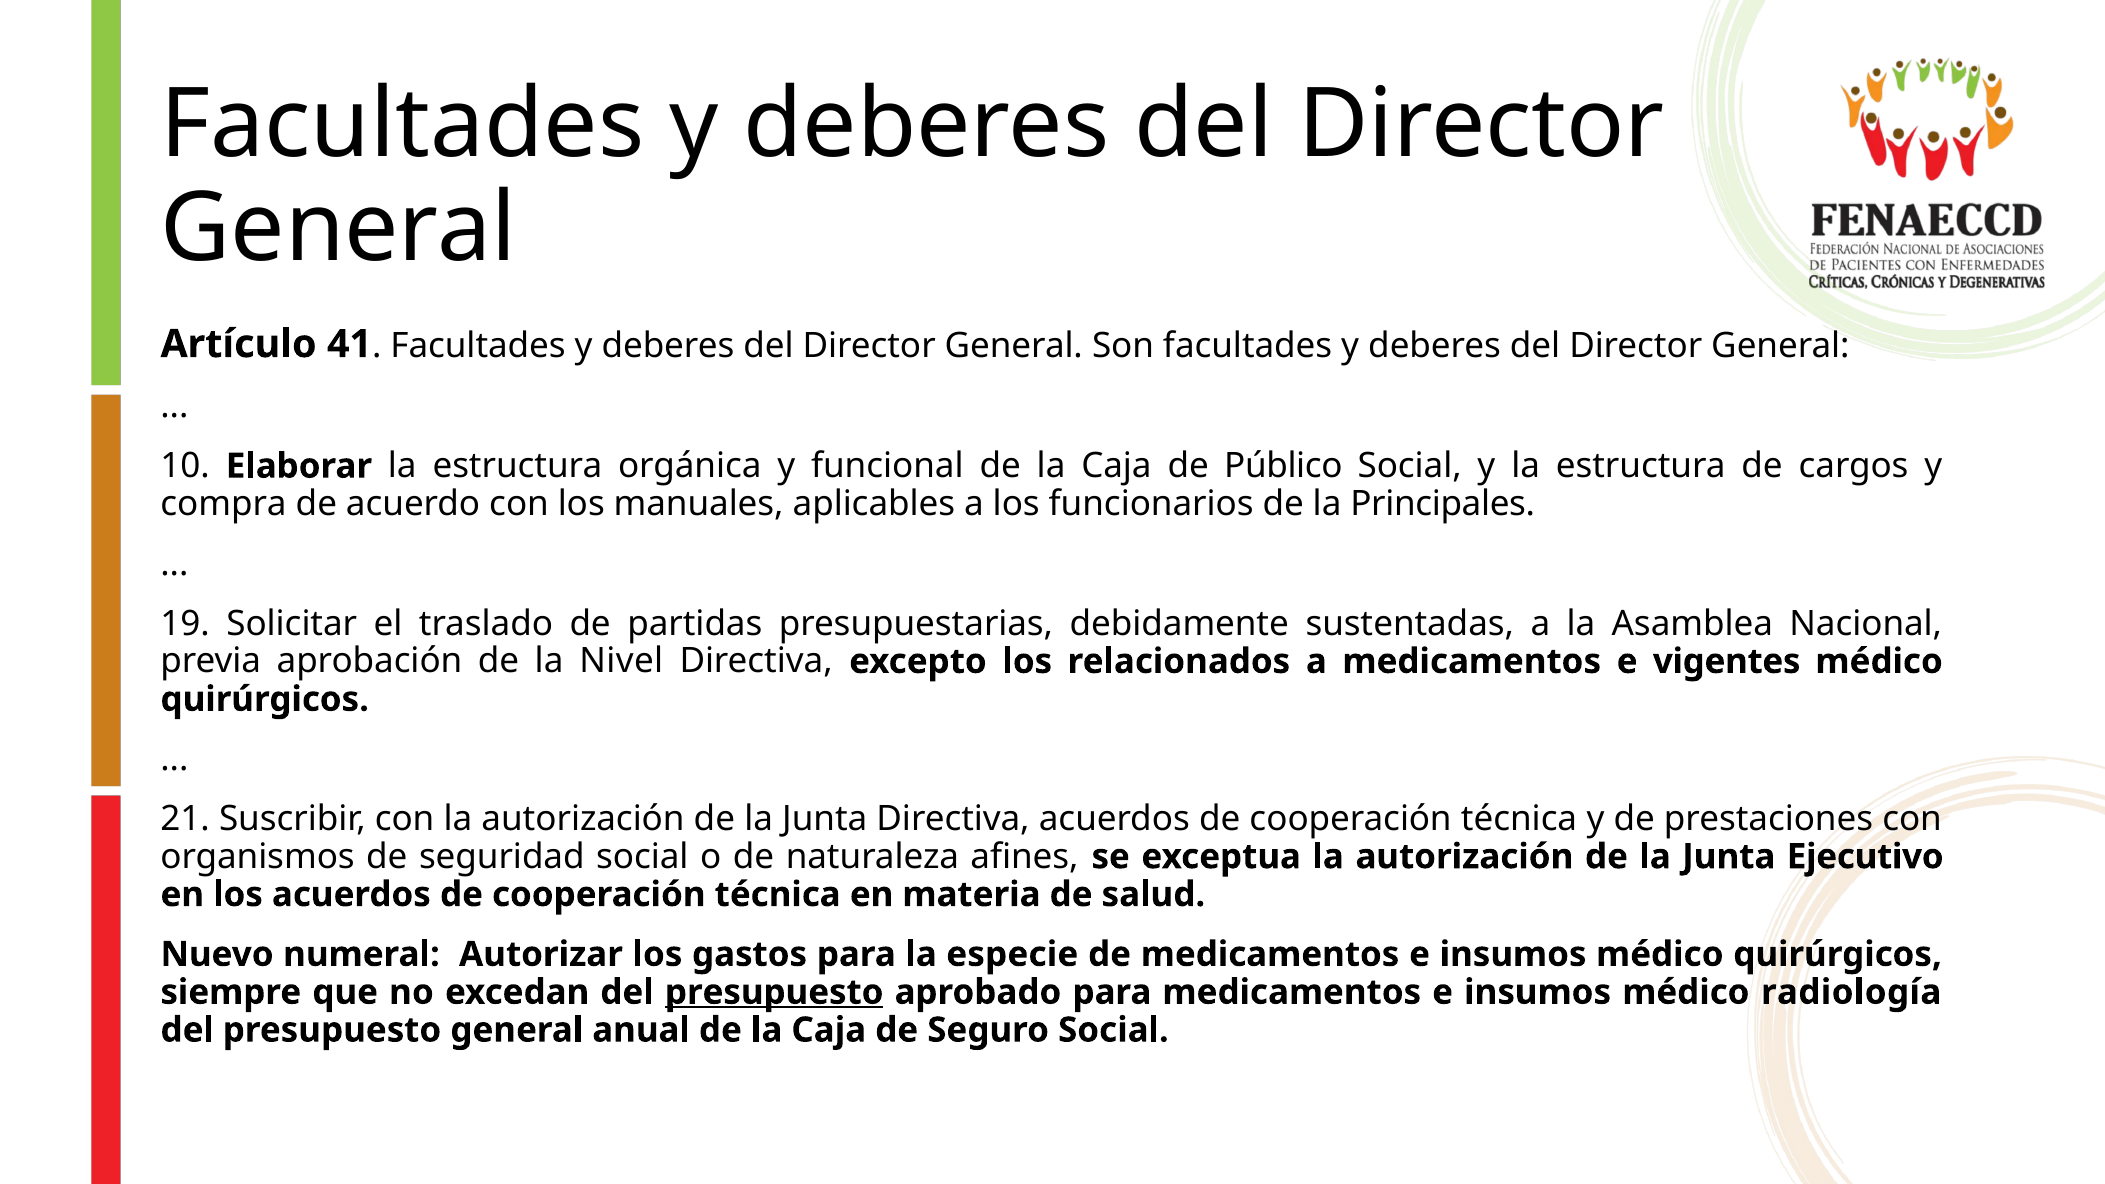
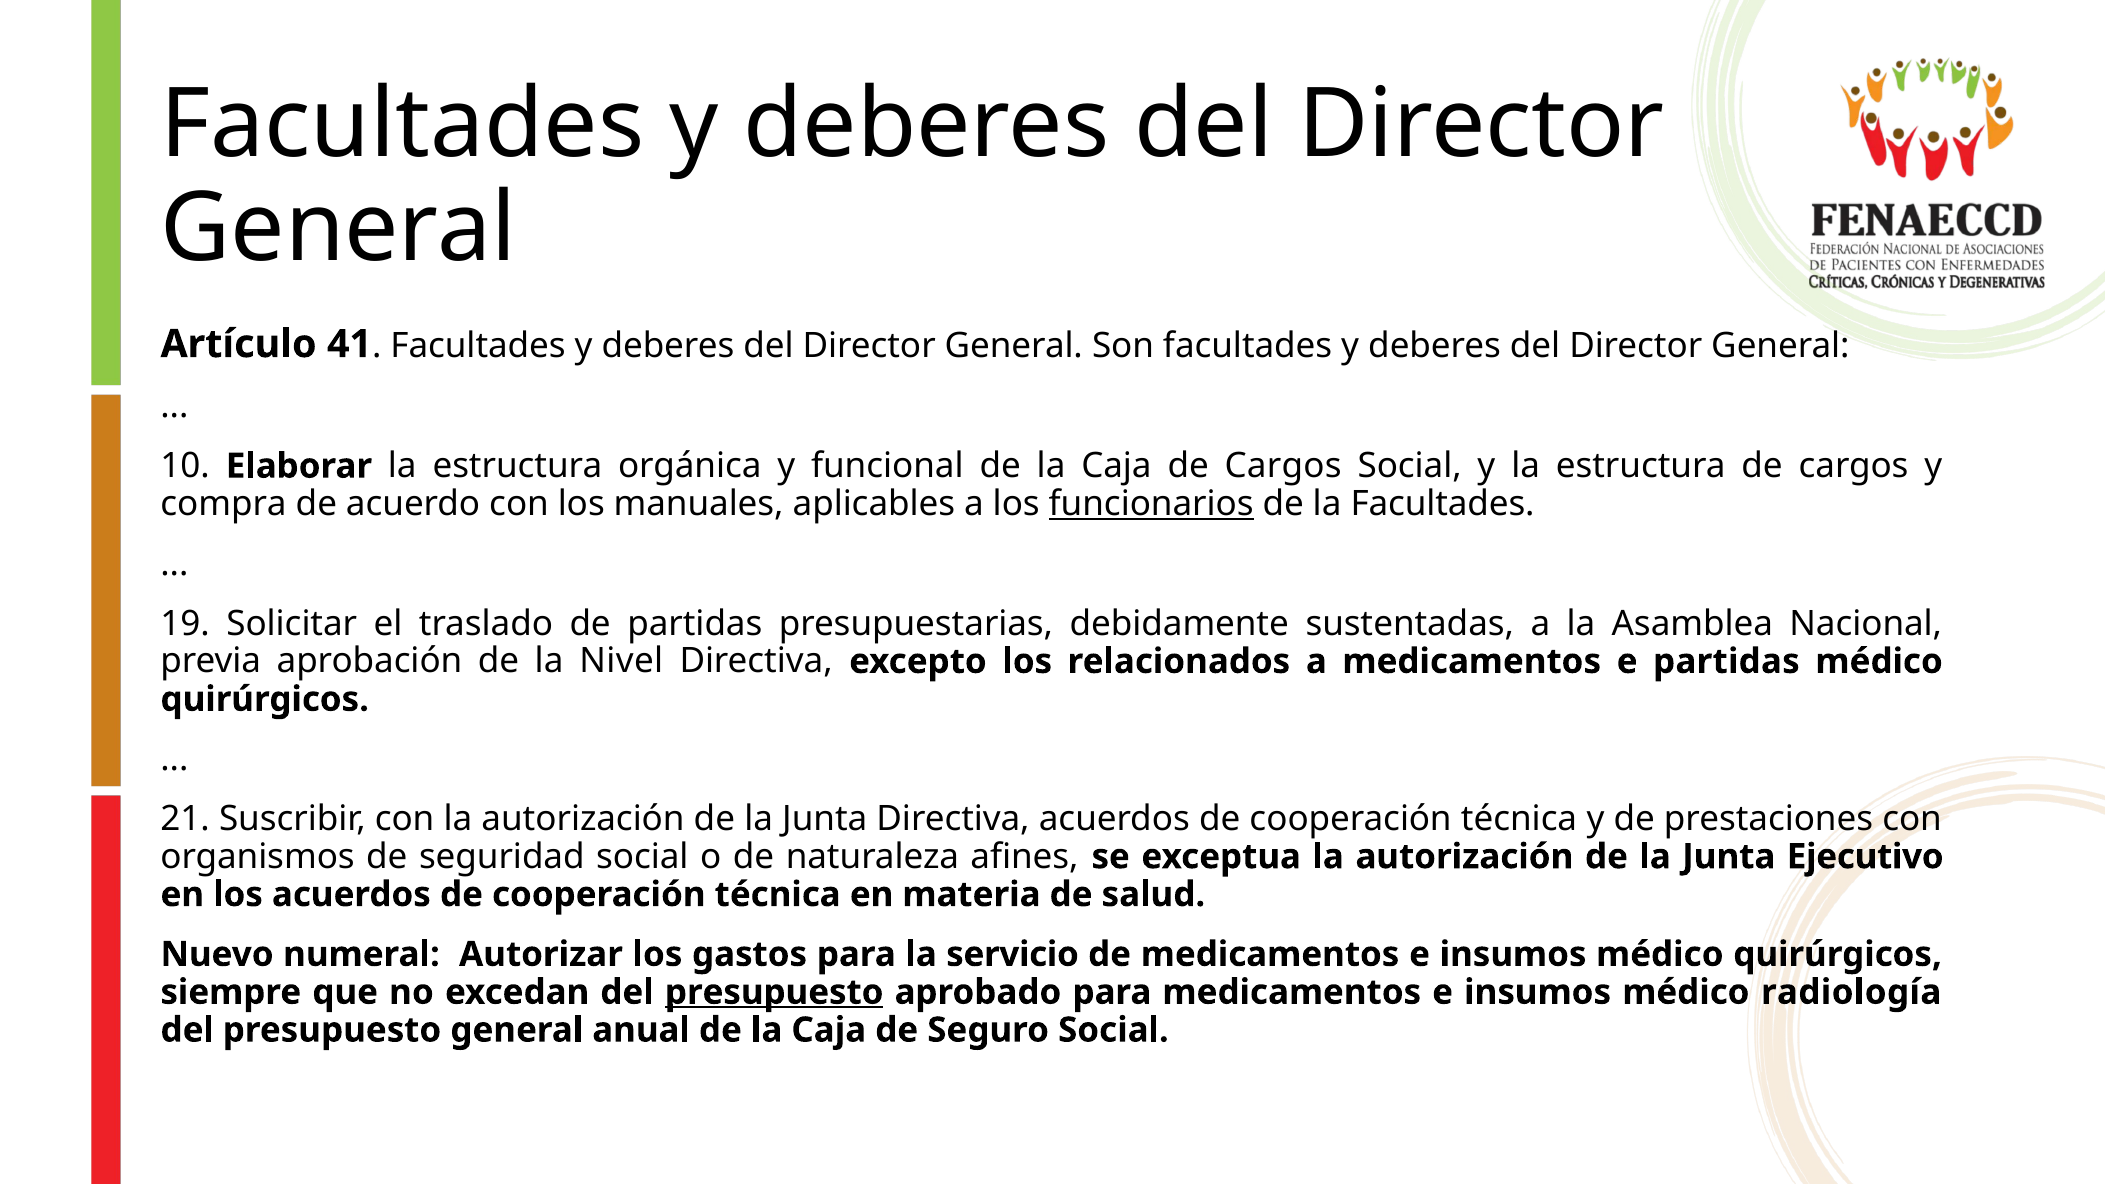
Caja de Público: Público -> Cargos
funcionarios underline: none -> present
la Principales: Principales -> Facultades
e vigentes: vigentes -> partidas
especie: especie -> servicio
